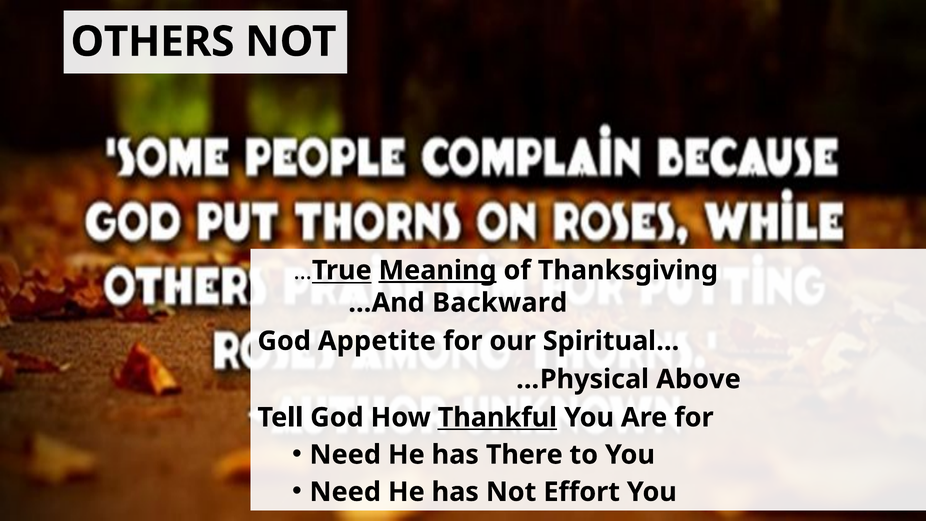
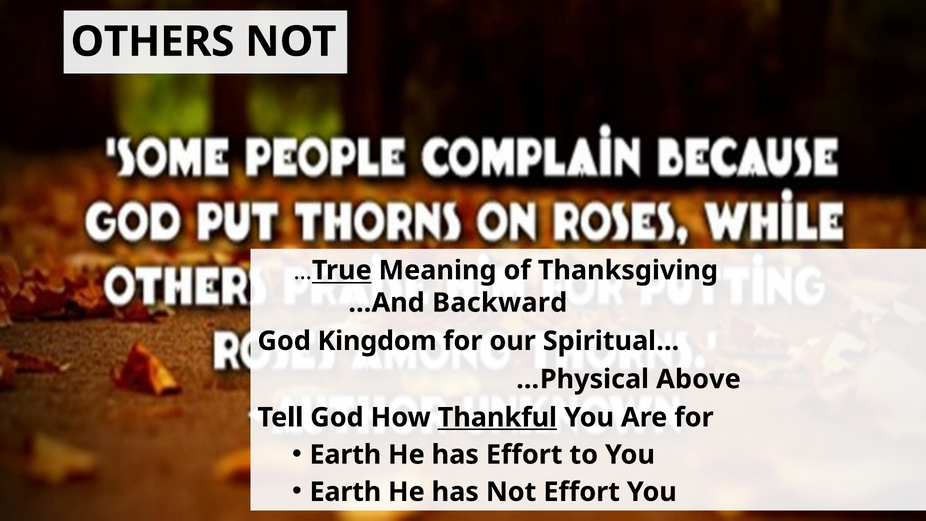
Meaning underline: present -> none
Appetite: Appetite -> Kingdom
Need at (345, 455): Need -> Earth
has There: There -> Effort
Need at (345, 492): Need -> Earth
